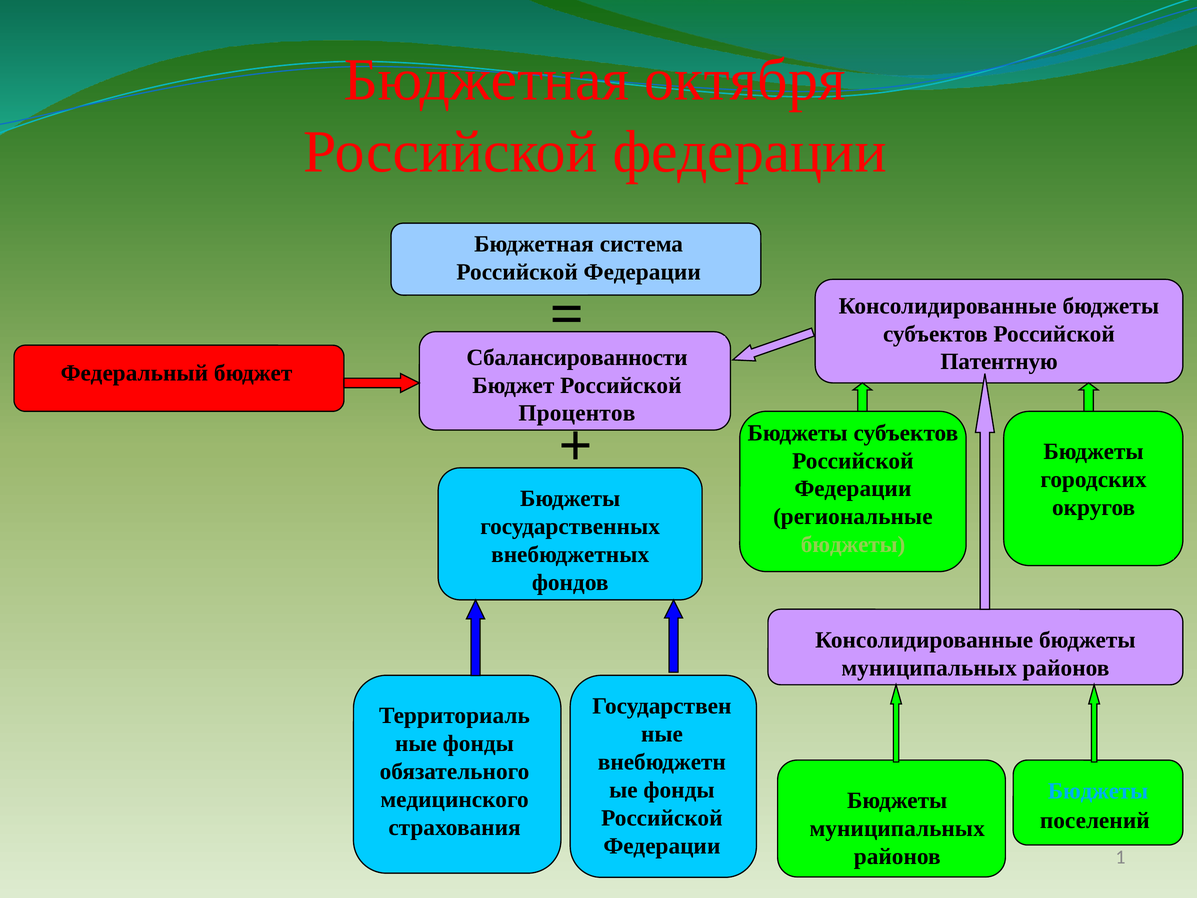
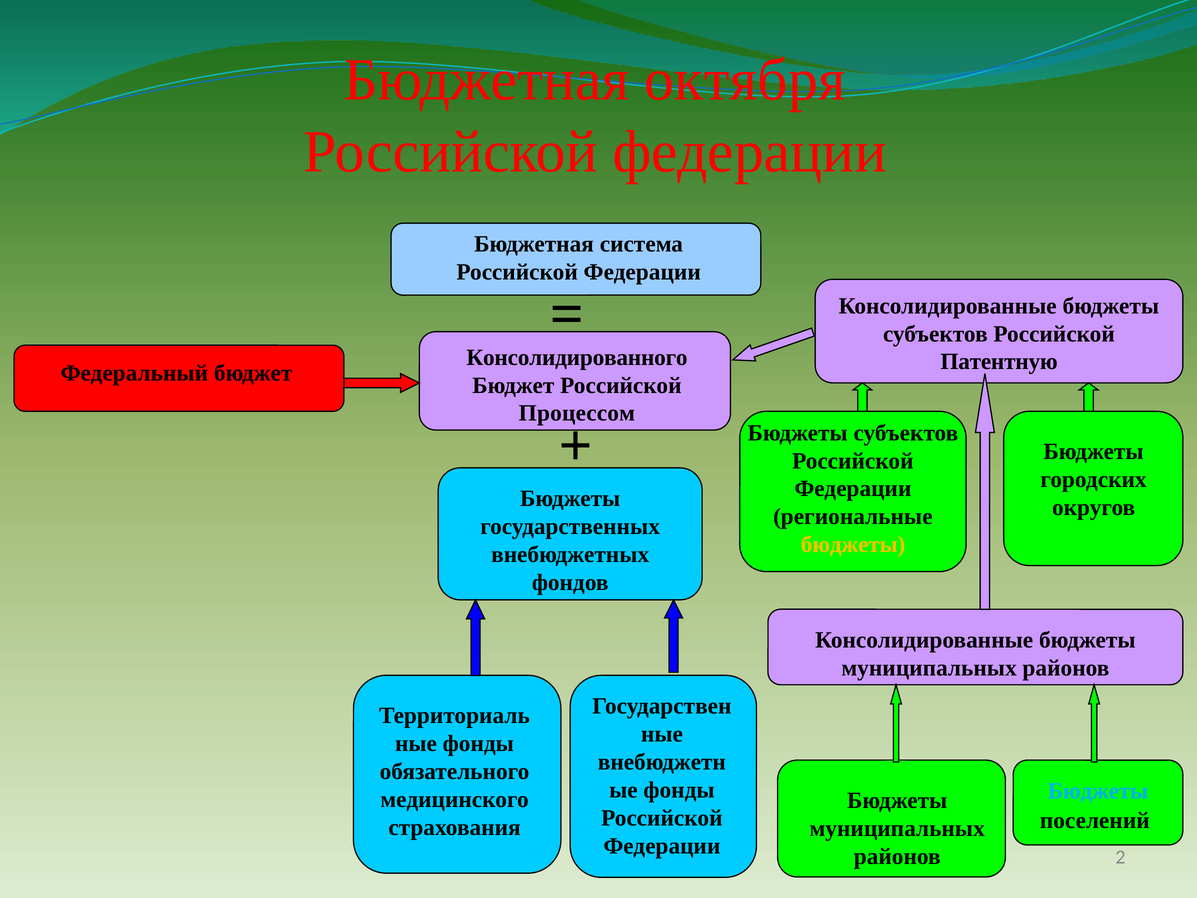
Сбалансированности: Сбалансированности -> Консолидированного
Процентов: Процентов -> Процессом
бюджеты at (853, 545) colour: light green -> yellow
1: 1 -> 2
